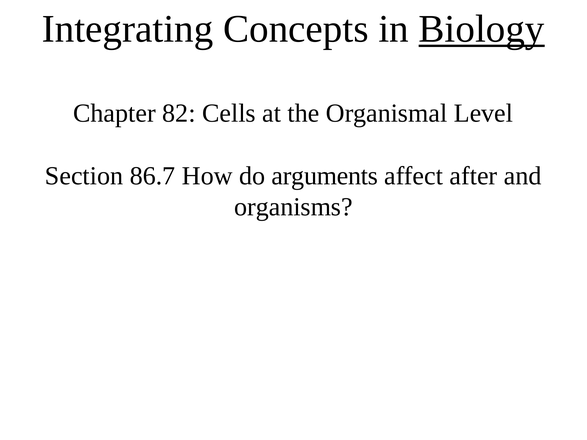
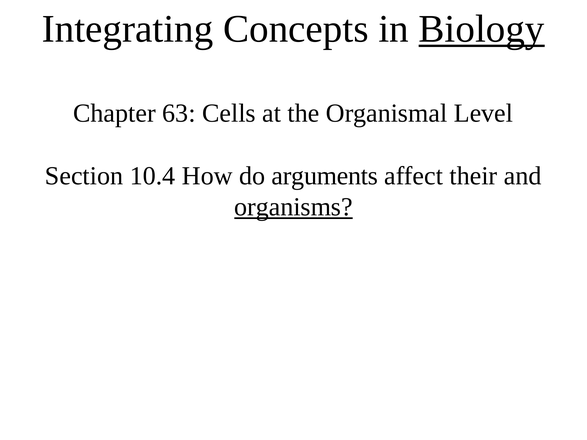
82: 82 -> 63
86.7: 86.7 -> 10.4
after: after -> their
organisms underline: none -> present
